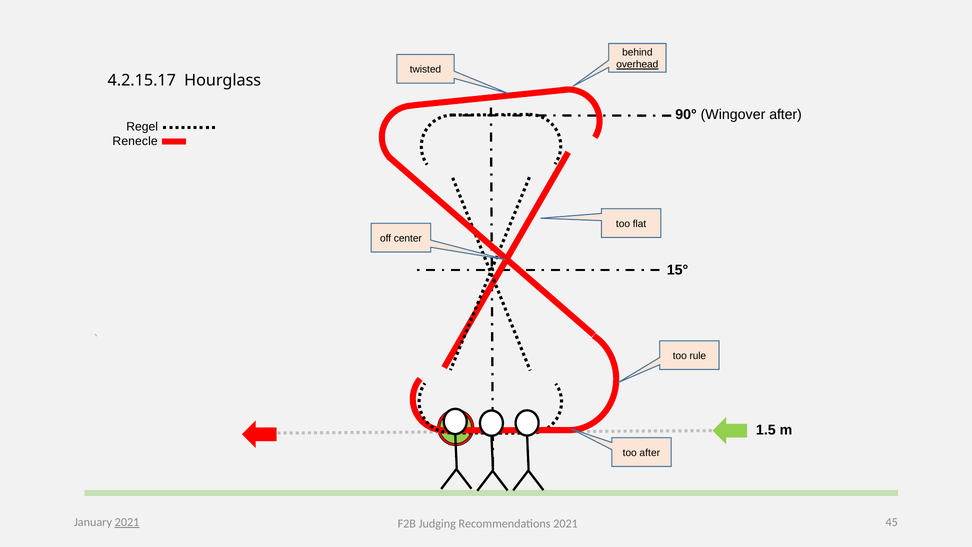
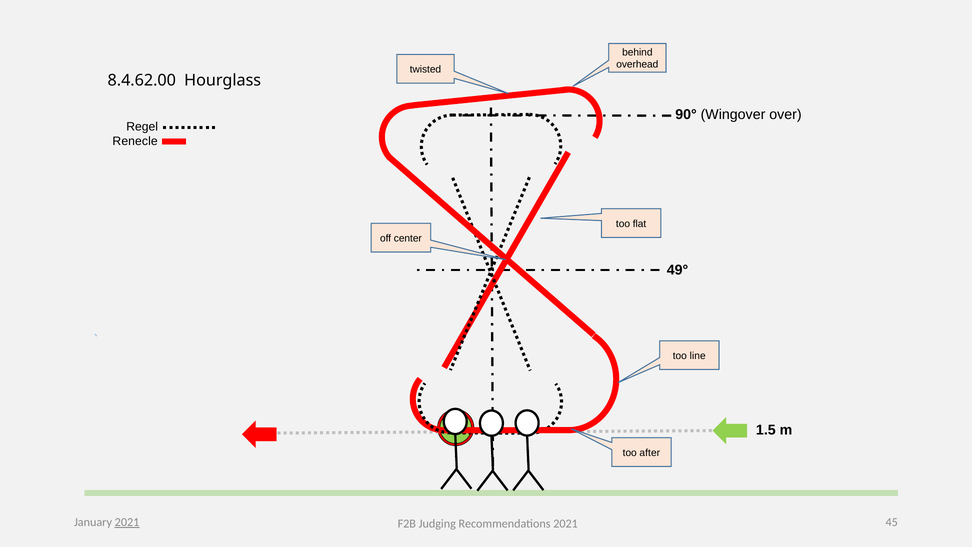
overhead underline: present -> none
4.2.15.17: 4.2.15.17 -> 8.4.62.00
Wingover after: after -> over
15°: 15° -> 49°
rule: rule -> line
